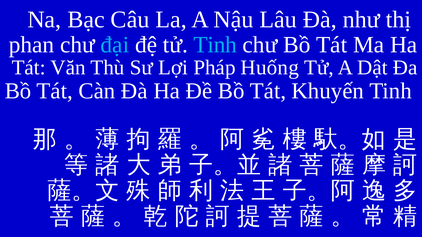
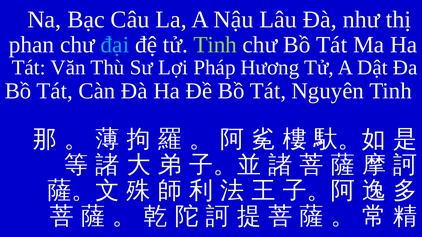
Tinh at (215, 45) colour: light blue -> light green
Huống: Huống -> Hương
Khuyến: Khuyến -> Nguyên
